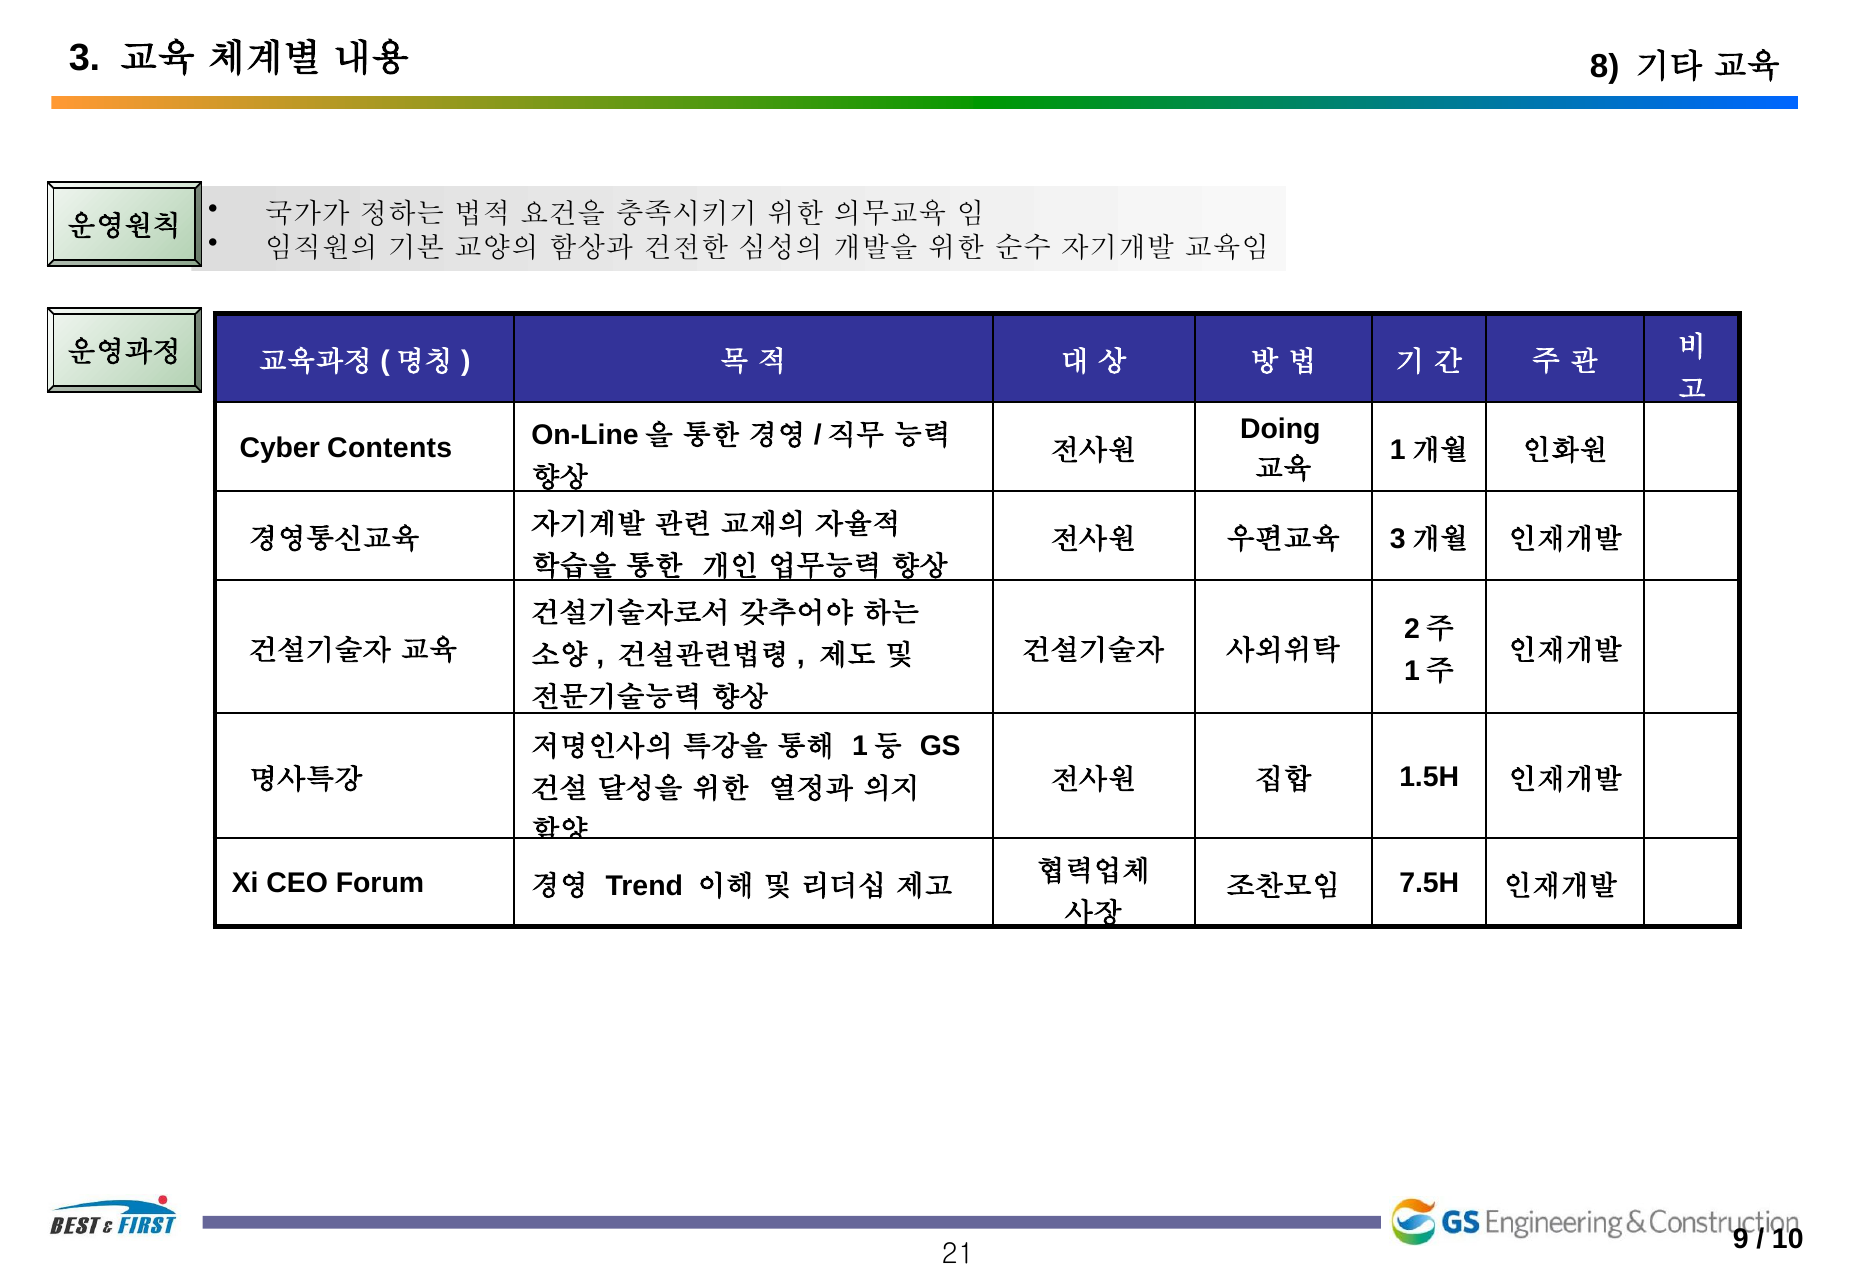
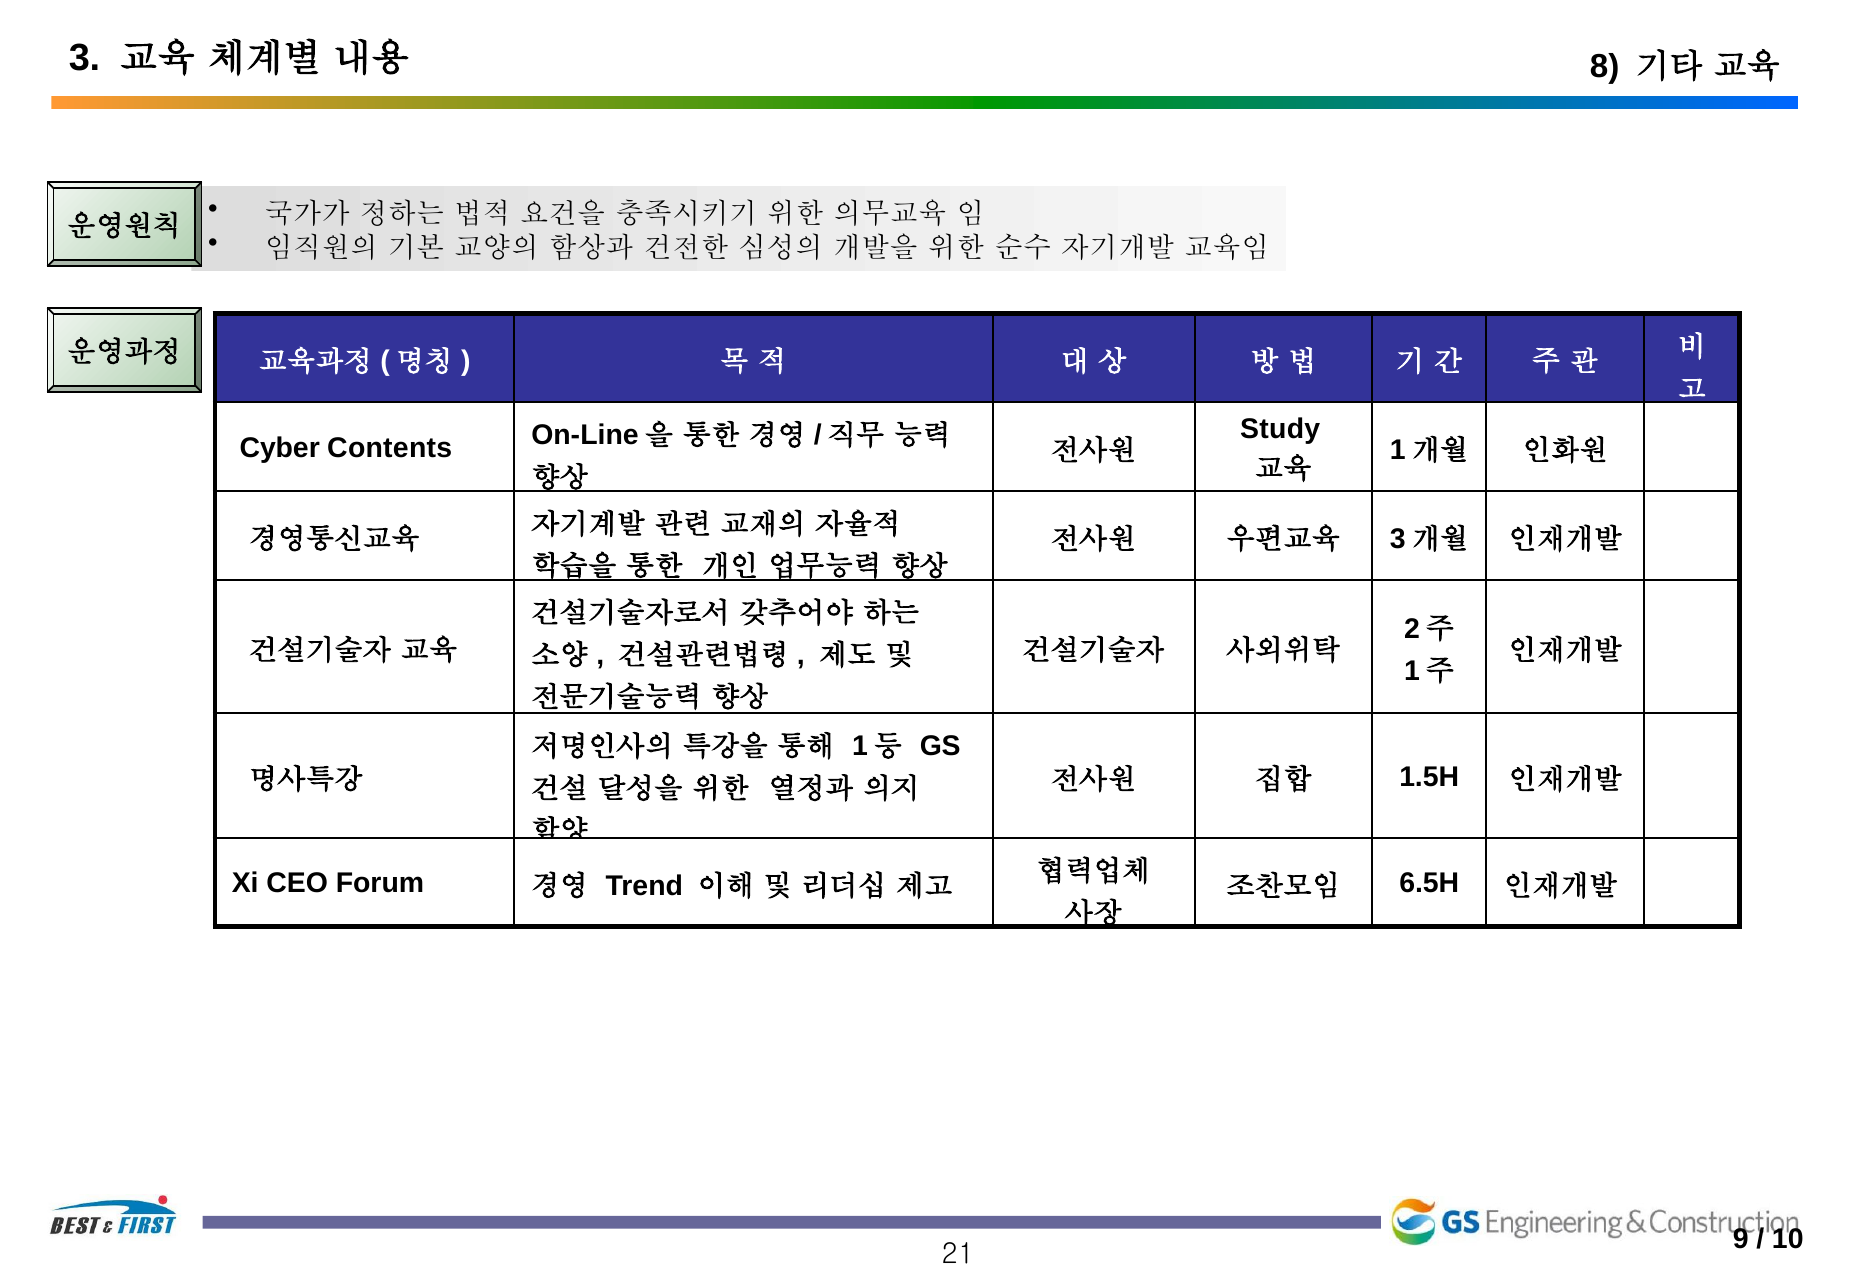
Doing: Doing -> Study
7.5H: 7.5H -> 6.5H
